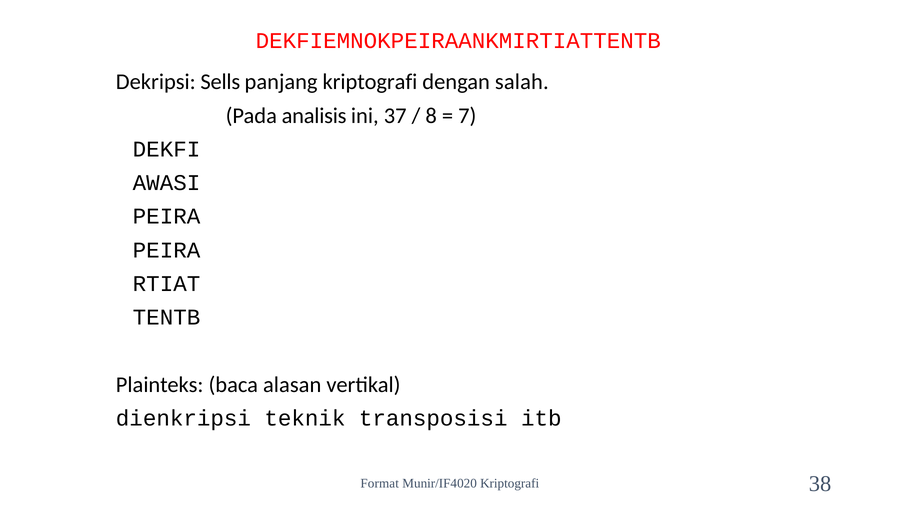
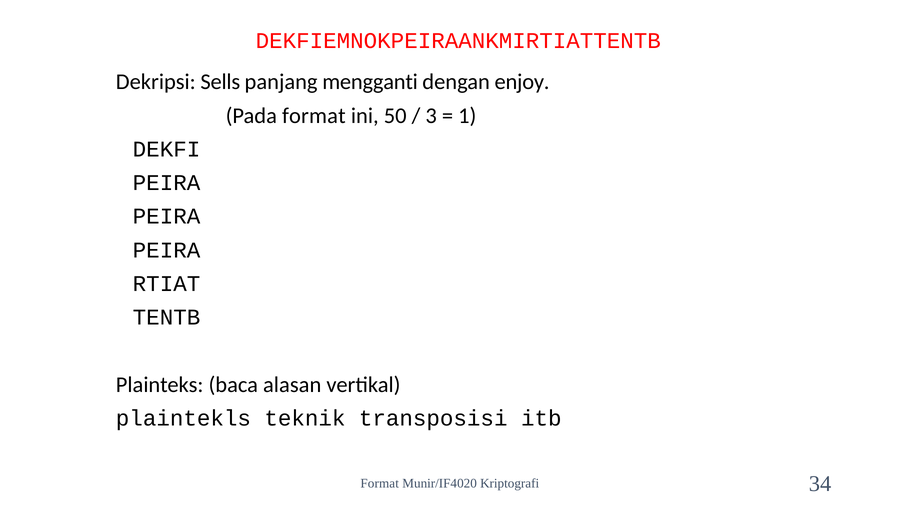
panjang kriptografi: kriptografi -> mengganti
salah: salah -> enjoy
Pada analisis: analisis -> format
37: 37 -> 50
8: 8 -> 3
7: 7 -> 1
AWASI at (167, 183): AWASI -> PEIRA
dienkripsi: dienkripsi -> plaintekls
38: 38 -> 34
